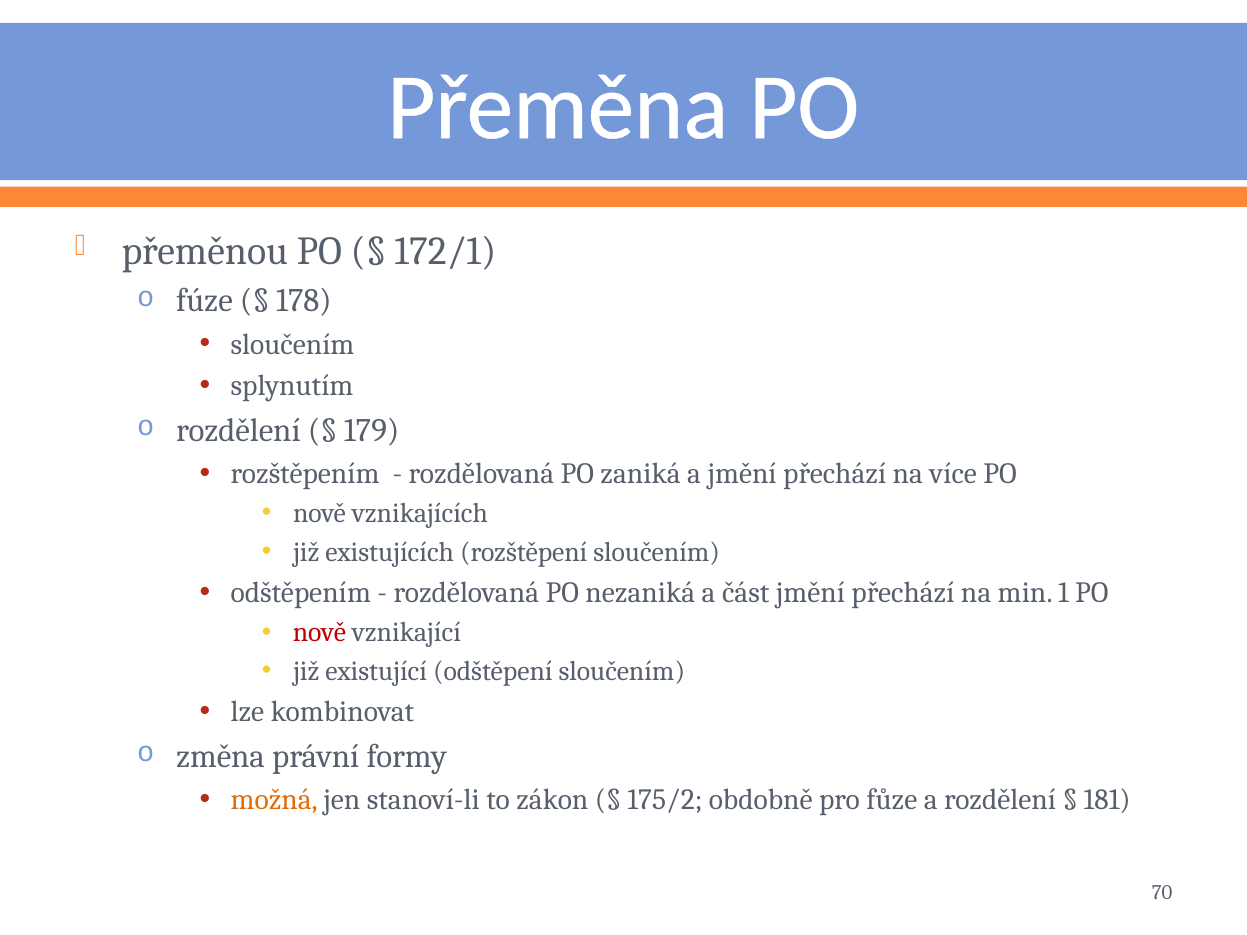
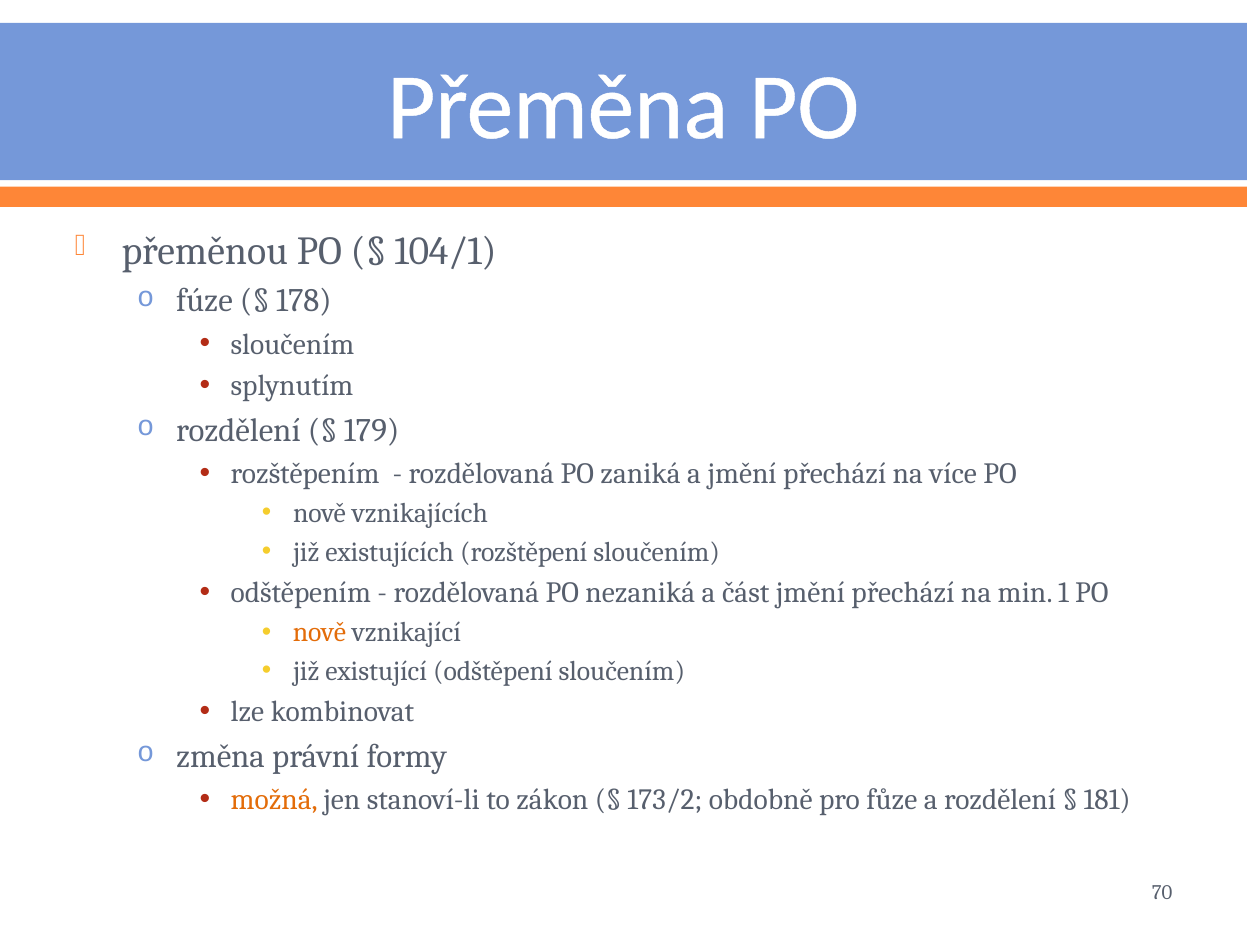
172/1: 172/1 -> 104/1
nově at (320, 633) colour: red -> orange
175/2: 175/2 -> 173/2
